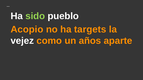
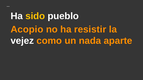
sido colour: light green -> yellow
targets: targets -> resistir
años: años -> nada
